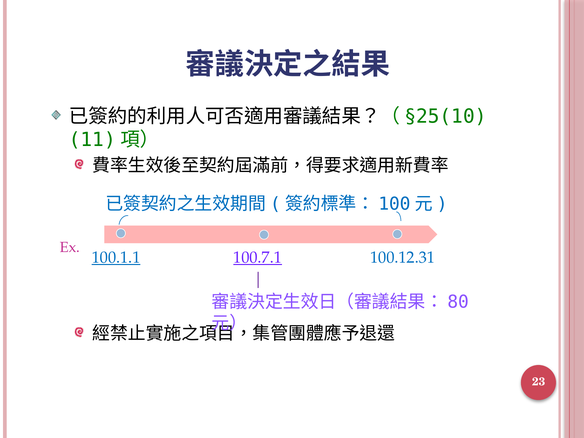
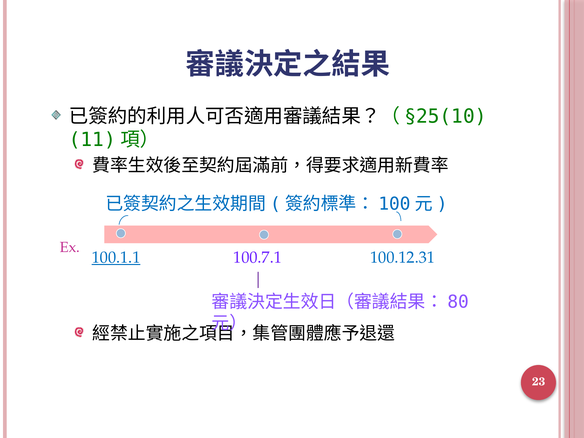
100.7.1 underline: present -> none
